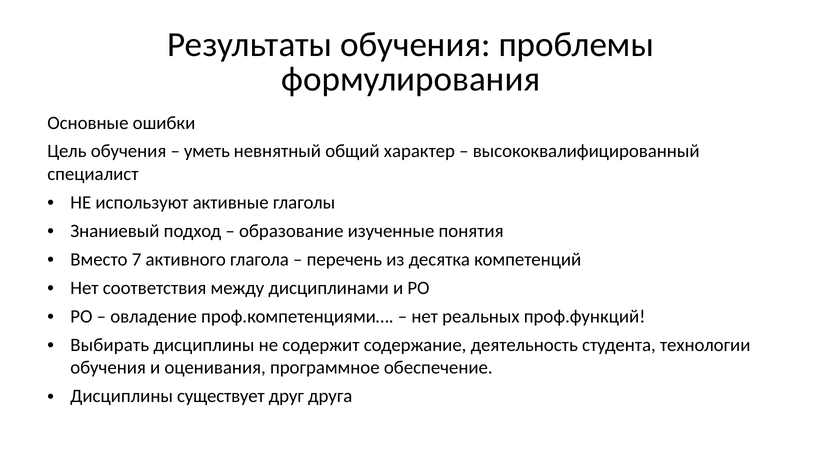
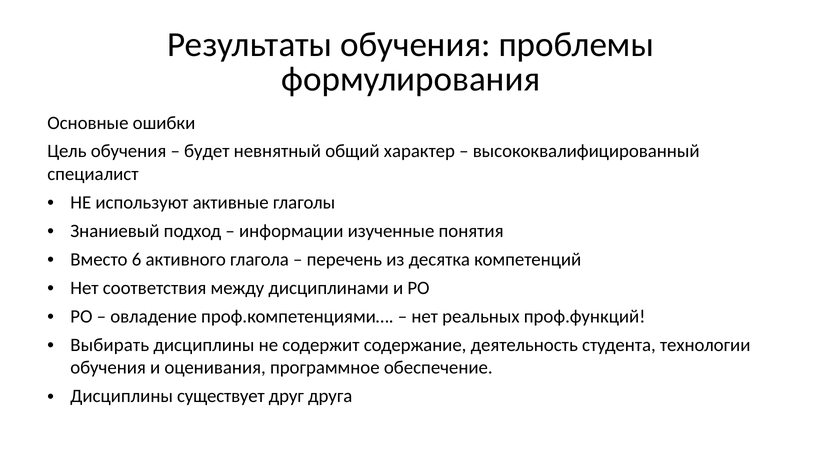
уметь: уметь -> будет
образование: образование -> информации
7: 7 -> 6
